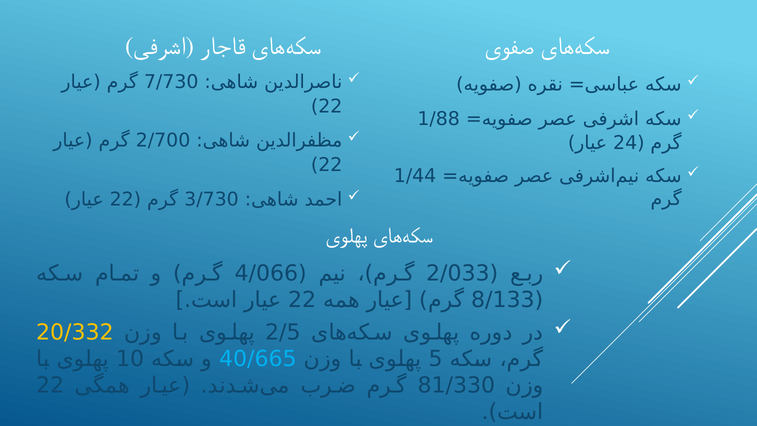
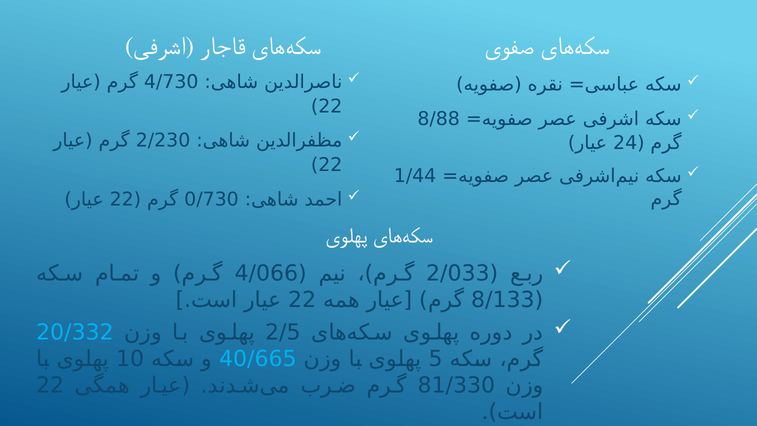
7/730: 7/730 -> 4/730
1/88: 1/88 -> 8/88
2/700: 2/700 -> 2/230
3/730: 3/730 -> 0/730
20/332 colour: yellow -> light blue
